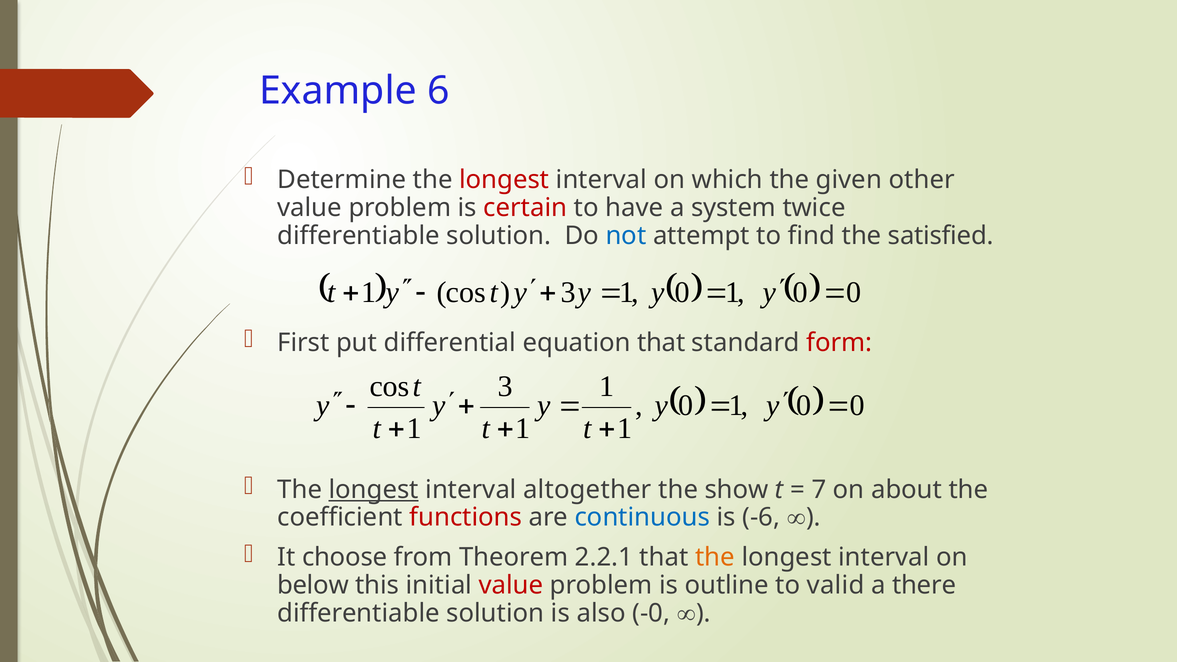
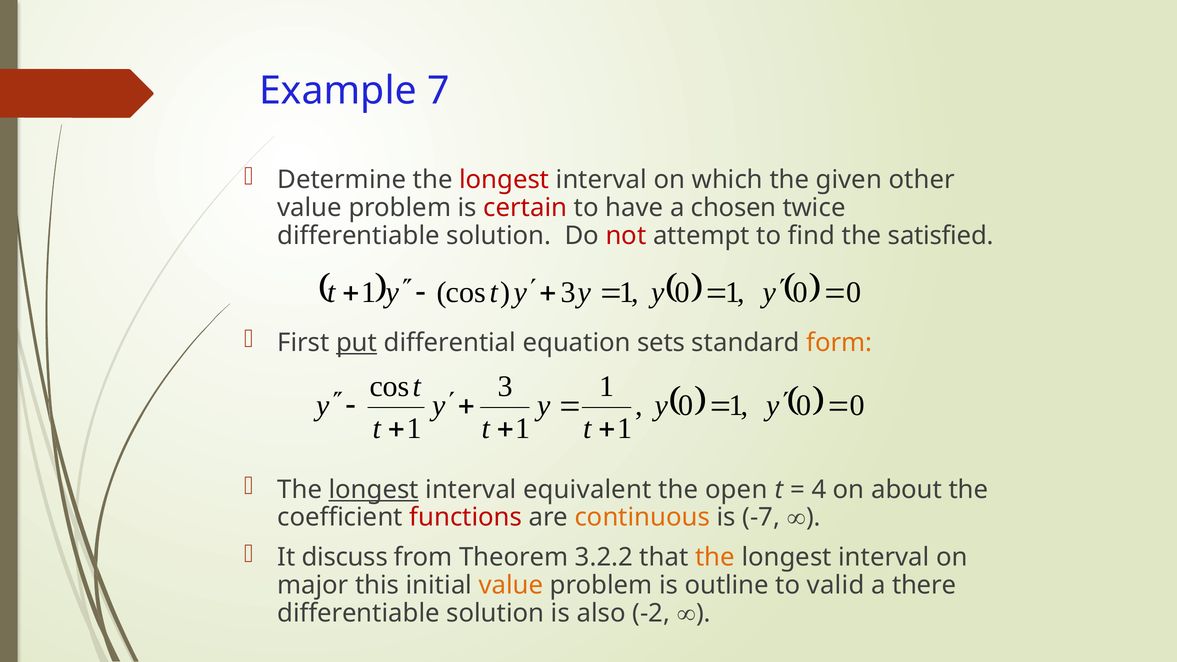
6: 6 -> 7
system: system -> chosen
not colour: blue -> red
put underline: none -> present
equation that: that -> sets
form colour: red -> orange
altogether: altogether -> equivalent
show: show -> open
7: 7 -> 4
continuous colour: blue -> orange
-6: -6 -> -7
choose: choose -> discuss
2.2.1: 2.2.1 -> 3.2.2
below: below -> major
value at (511, 585) colour: red -> orange
-0: -0 -> -2
